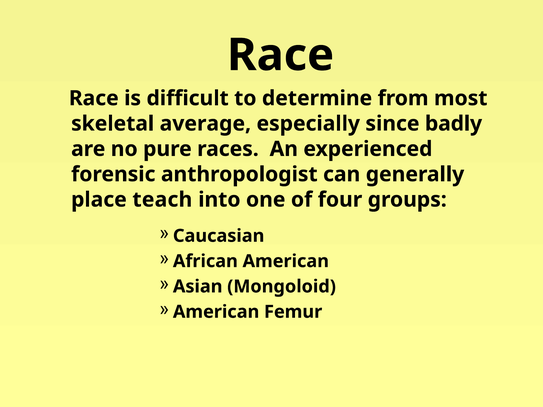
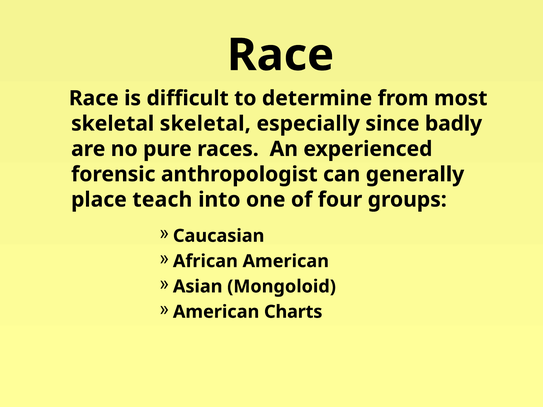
skeletal average: average -> skeletal
Femur: Femur -> Charts
